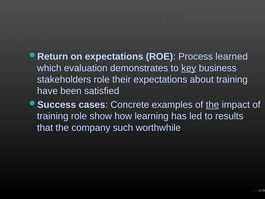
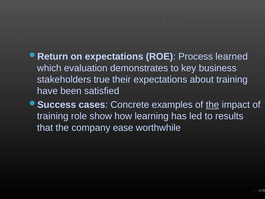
key underline: present -> none
stakeholders role: role -> true
such: such -> ease
